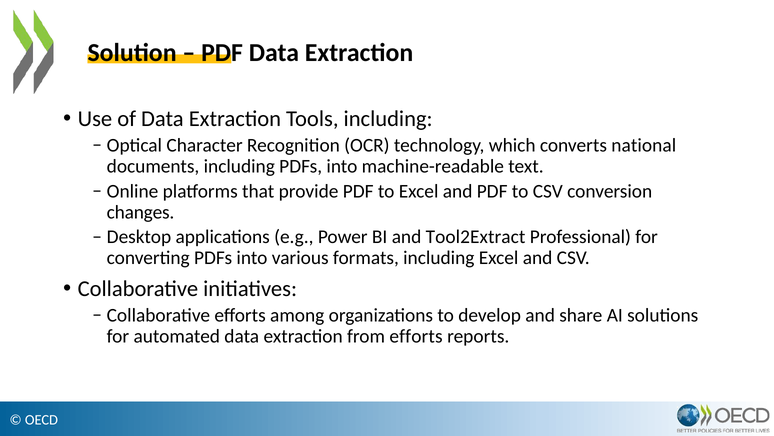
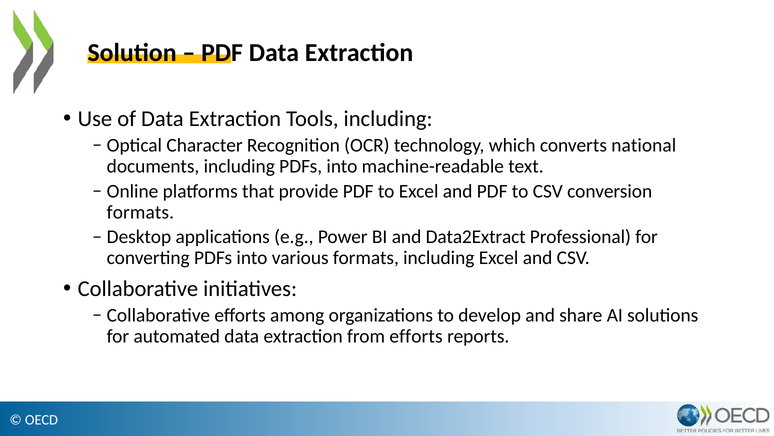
changes at (141, 212): changes -> formats
Tool2Extract: Tool2Extract -> Data2Extract
